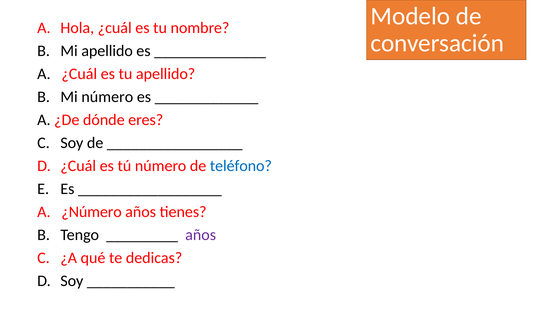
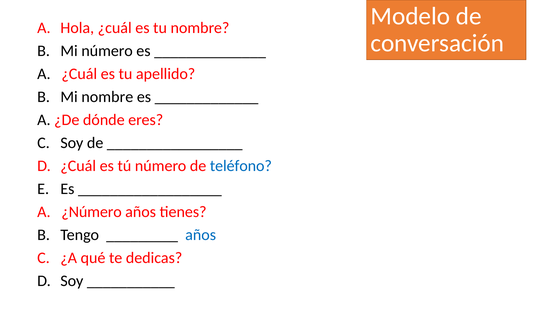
Mi apellido: apellido -> número
Mi número: número -> nombre
años at (201, 235) colour: purple -> blue
